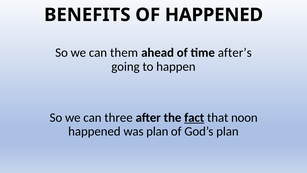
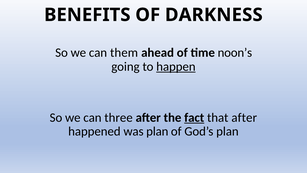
OF HAPPENED: HAPPENED -> DARKNESS
after’s: after’s -> noon’s
happen underline: none -> present
that noon: noon -> after
